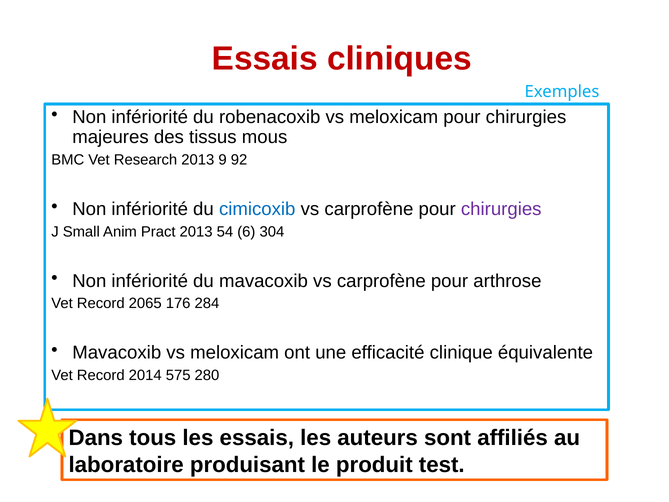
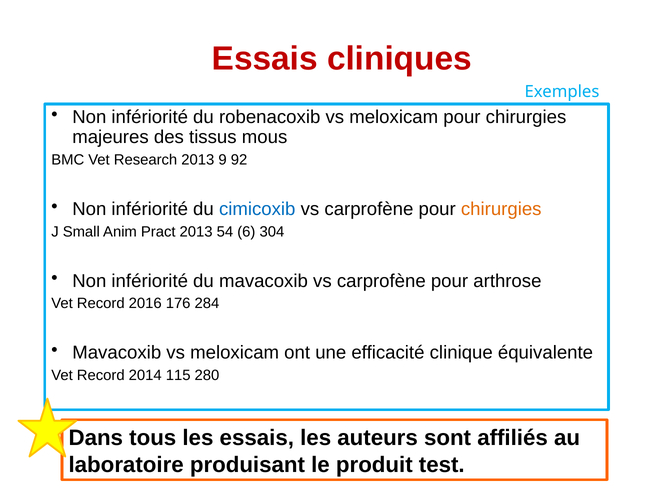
chirurgies at (501, 209) colour: purple -> orange
2065: 2065 -> 2016
575: 575 -> 115
